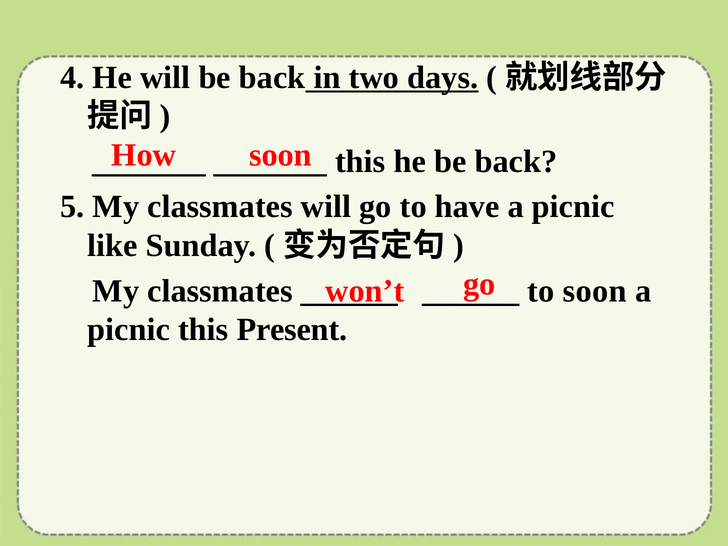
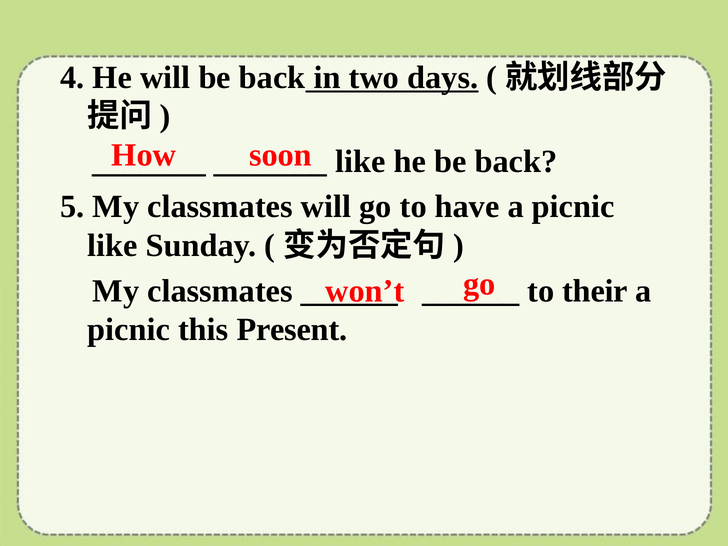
this at (360, 161): this -> like
to soon: soon -> their
